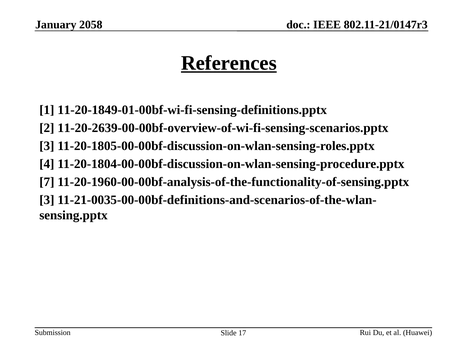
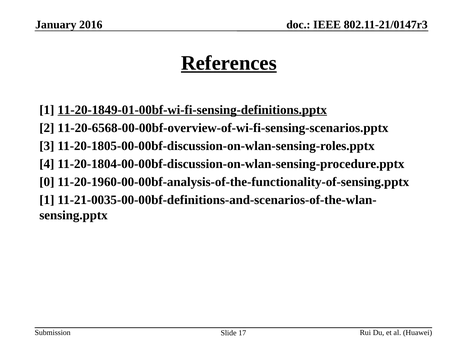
2058: 2058 -> 2016
11-20-1849-01-00bf-wi-fi-sensing-definitions.pptx underline: none -> present
11-20-2639-00-00bf-overview-of-wi-fi-sensing-scenarios.pptx: 11-20-2639-00-00bf-overview-of-wi-fi-sensing-scenarios.pptx -> 11-20-6568-00-00bf-overview-of-wi-fi-sensing-scenarios.pptx
7: 7 -> 0
3 at (47, 200): 3 -> 1
